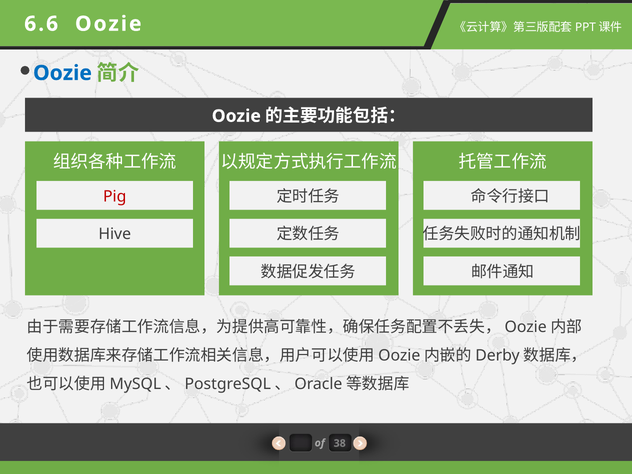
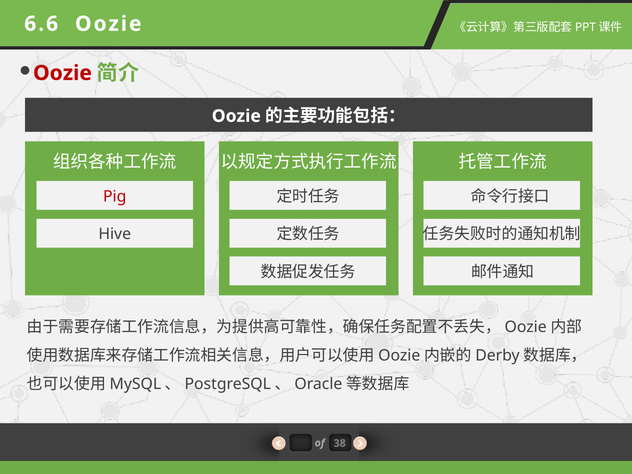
Oozie at (62, 73) colour: blue -> red
